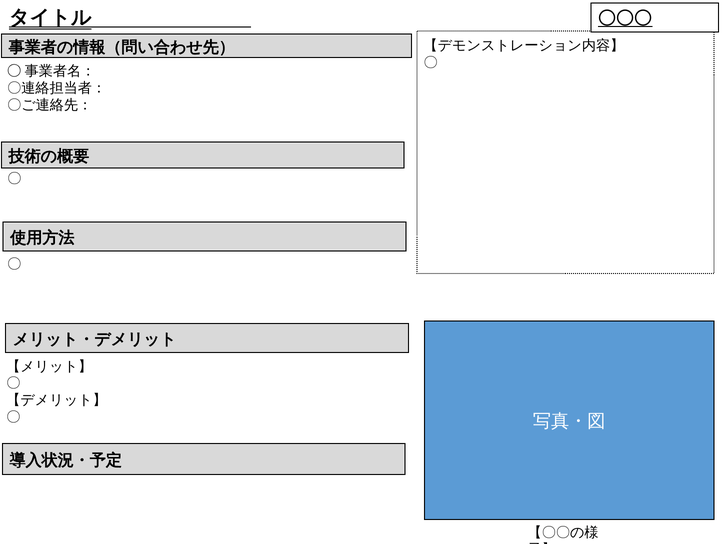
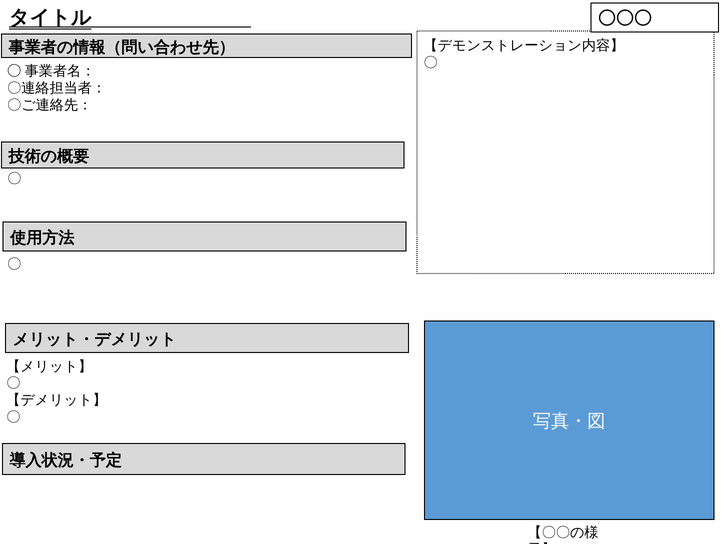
〇〇〇 underline: present -> none
